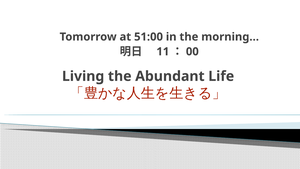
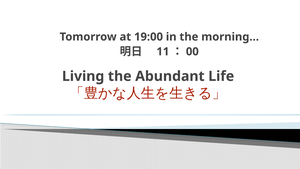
51:00: 51:00 -> 19:00
